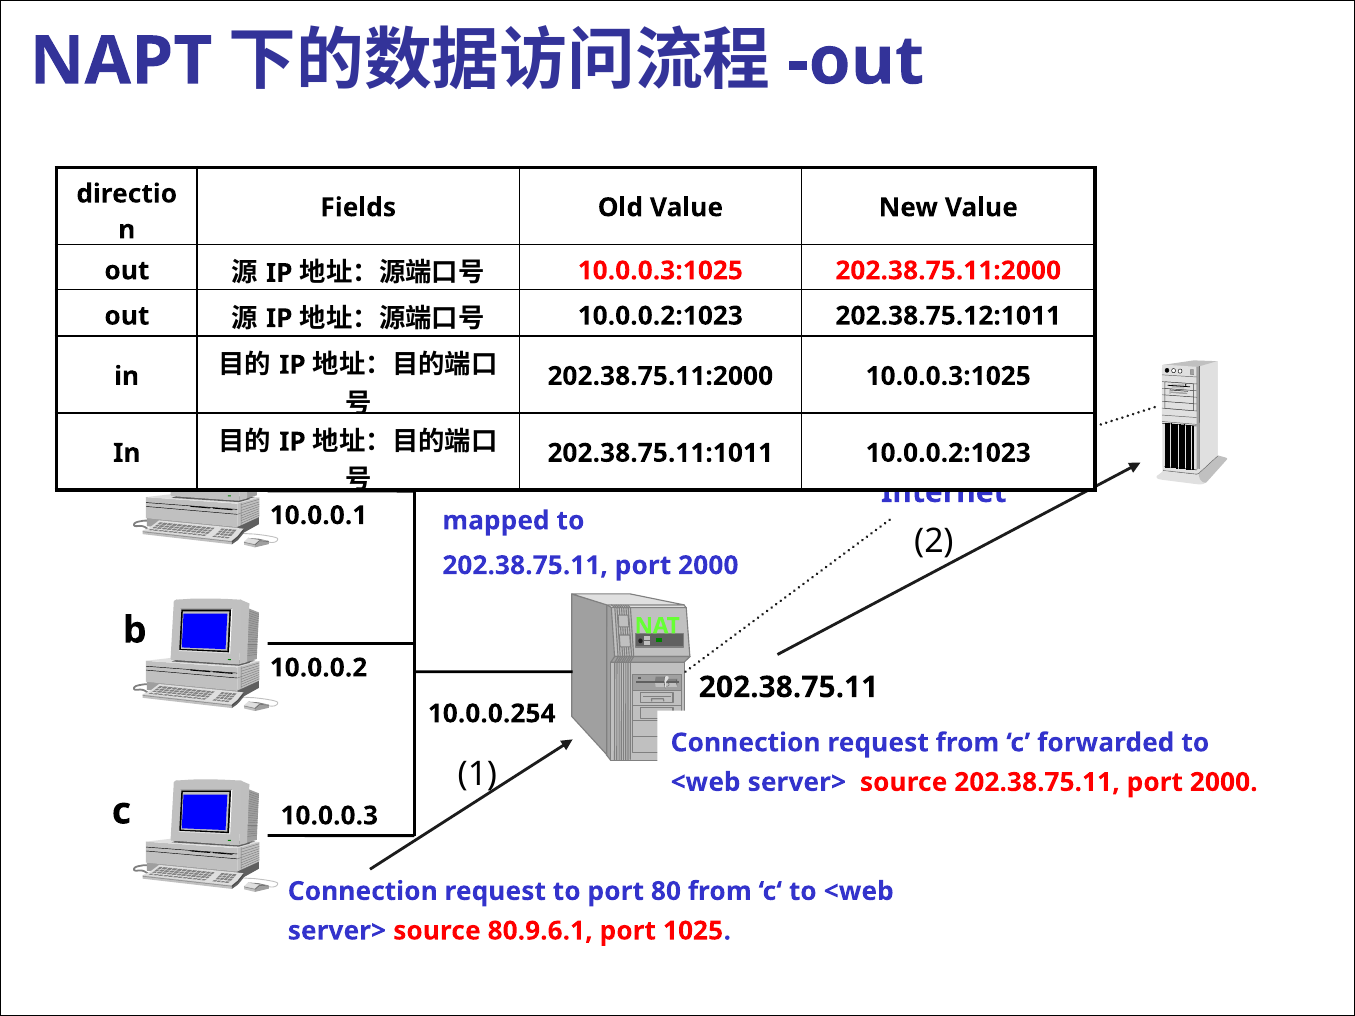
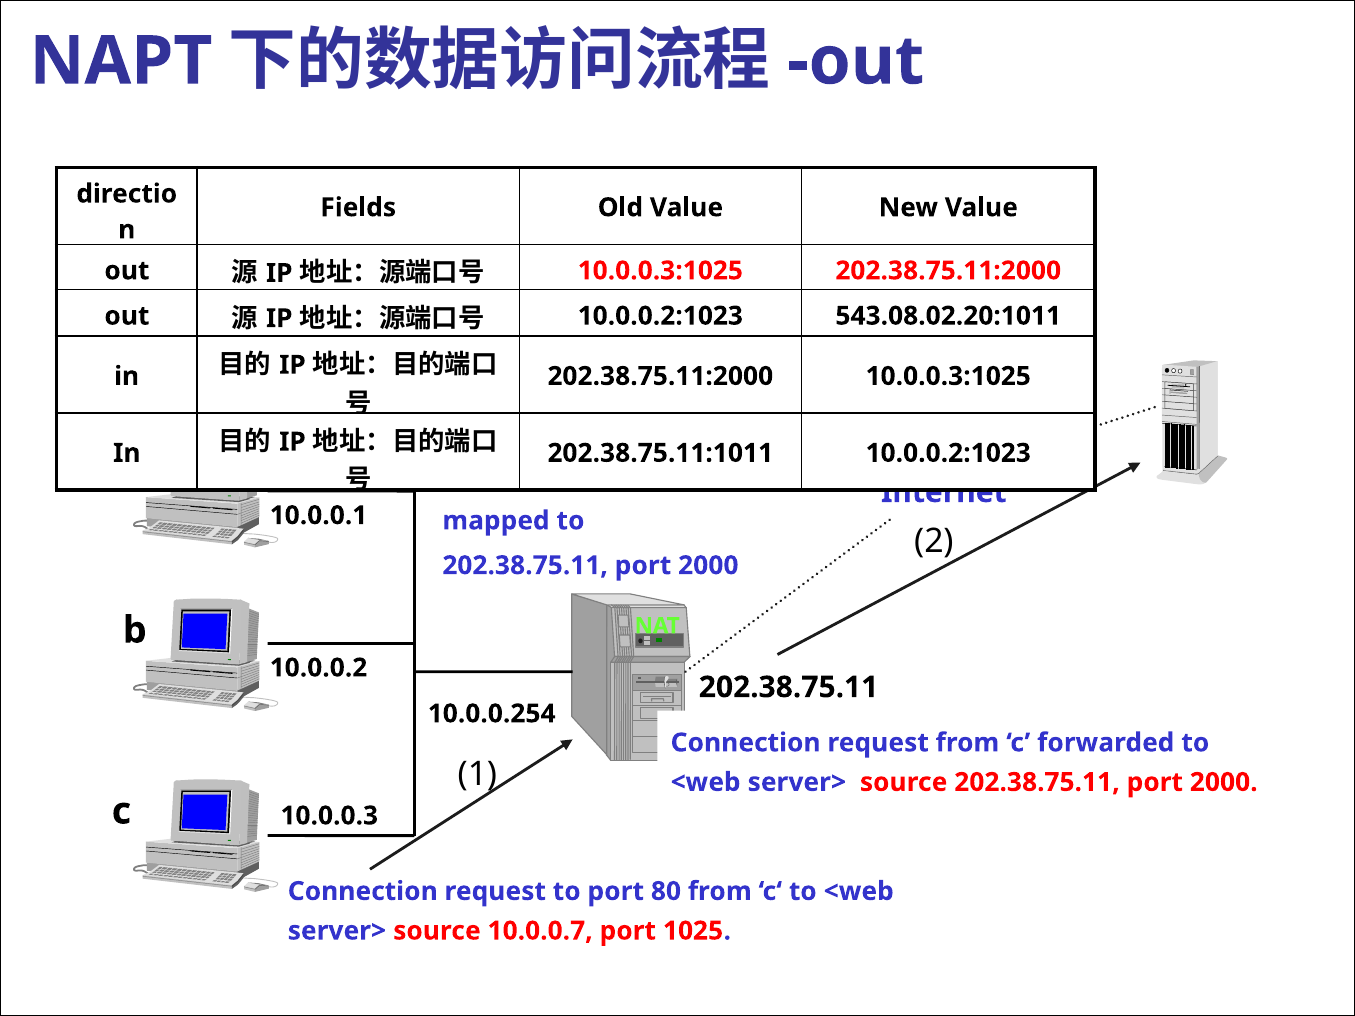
202.38.75.12:1011: 202.38.75.12:1011 -> 543.08.02.20:1011
80.9.6.1: 80.9.6.1 -> 10.0.0.7
